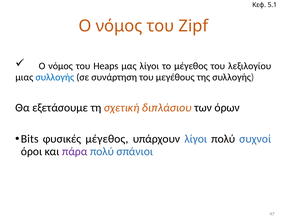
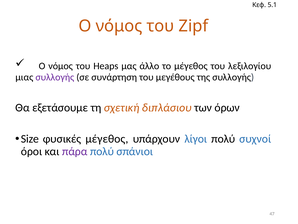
μας λίγοι: λίγοι -> άλλο
συλλογής at (55, 77) colour: blue -> purple
Bits: Bits -> Size
